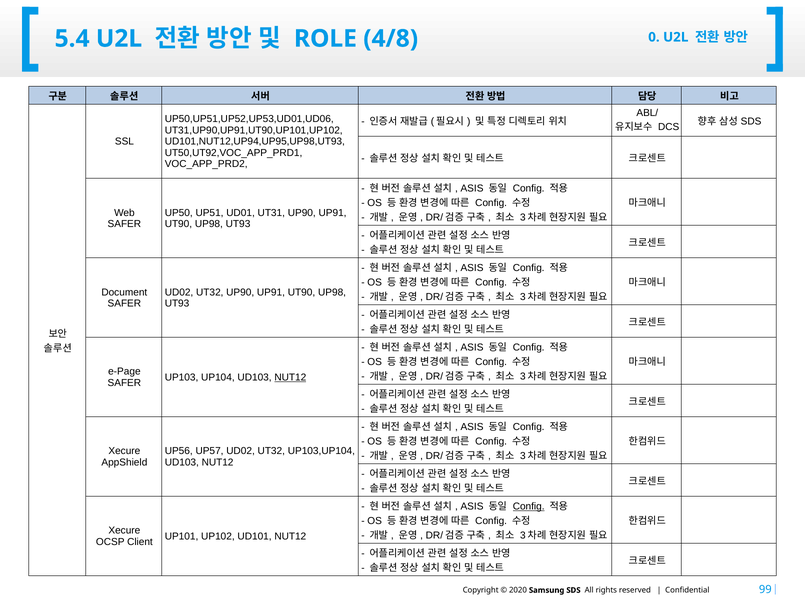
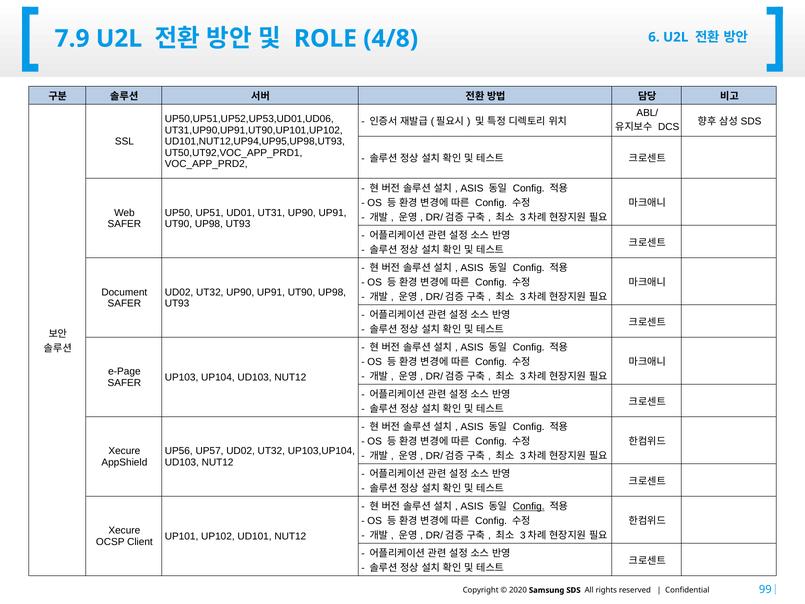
5.4: 5.4 -> 7.9
0: 0 -> 6
NUT12 at (290, 377) underline: present -> none
